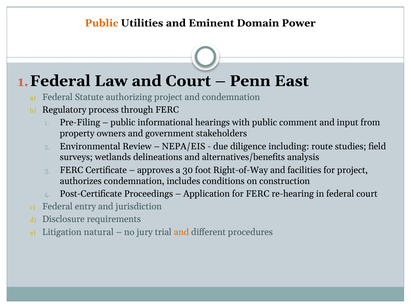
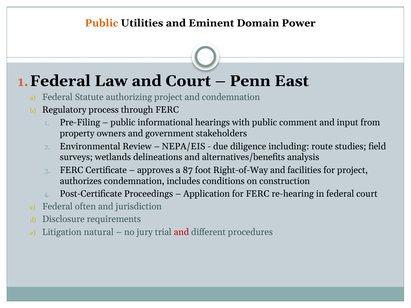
30: 30 -> 87
entry: entry -> often
and at (181, 232) colour: orange -> red
